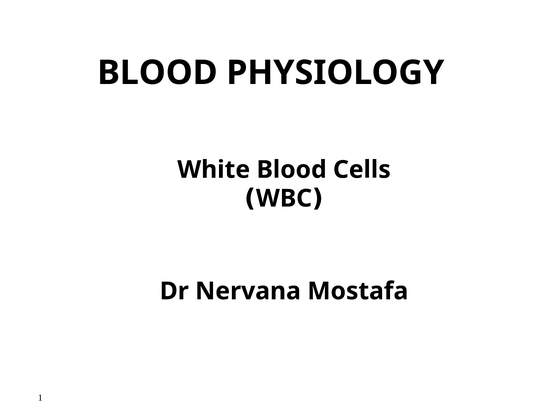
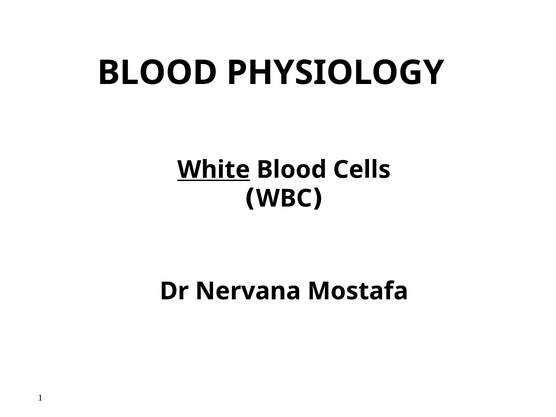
White underline: none -> present
